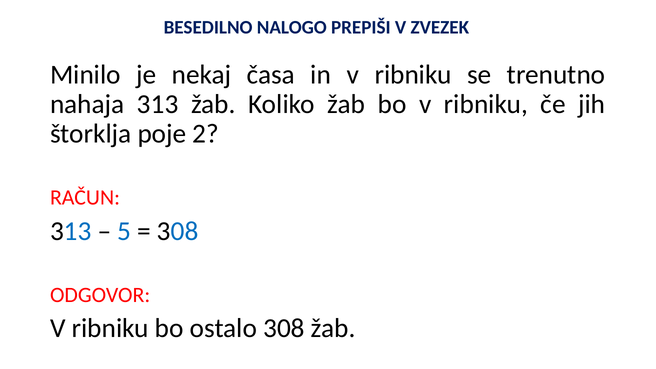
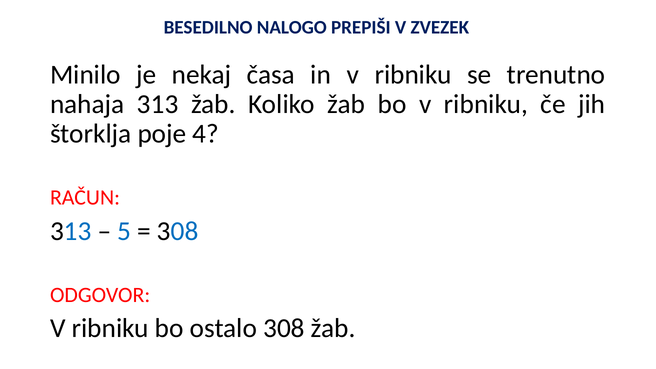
2: 2 -> 4
